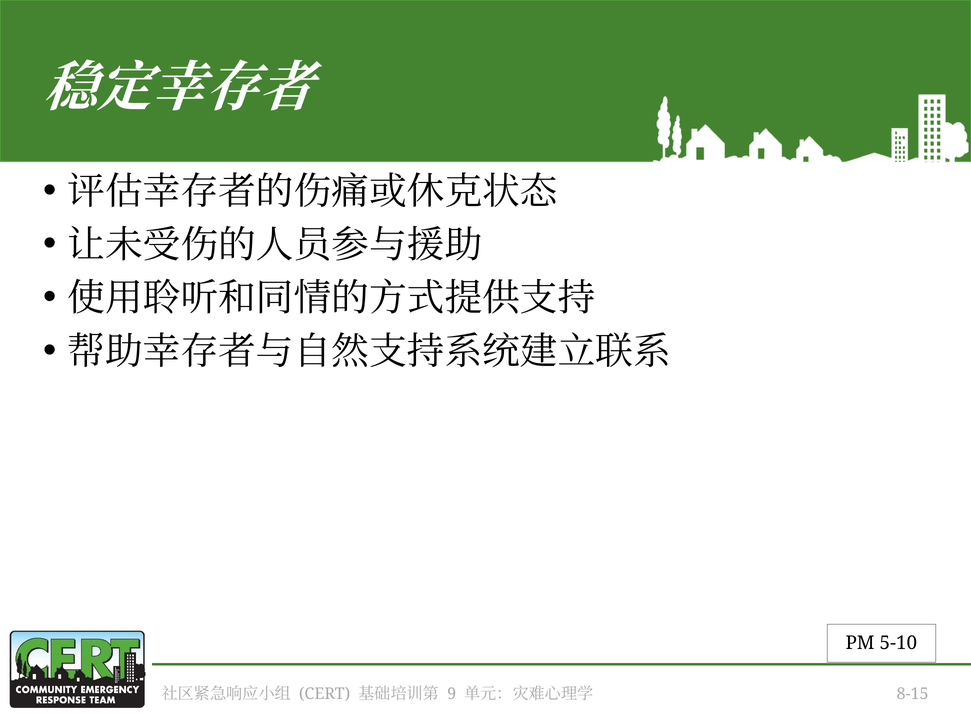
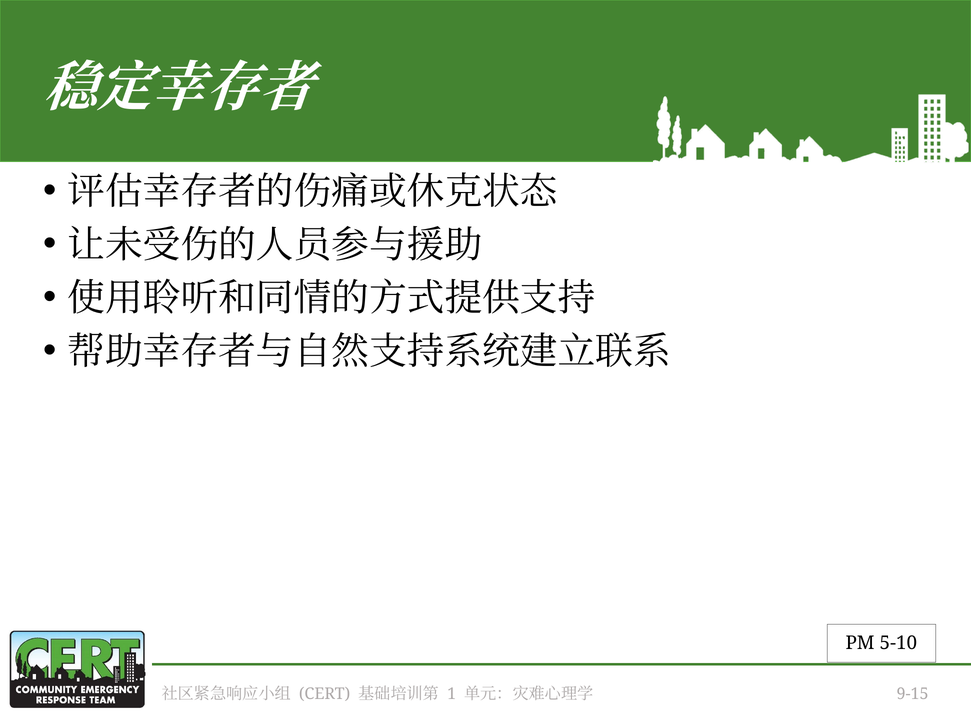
9: 9 -> 1
8-15: 8-15 -> 9-15
